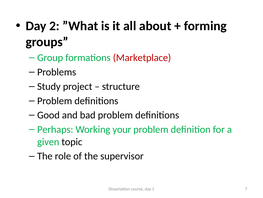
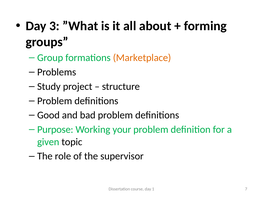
2: 2 -> 3
Marketplace colour: red -> orange
Perhaps: Perhaps -> Purpose
